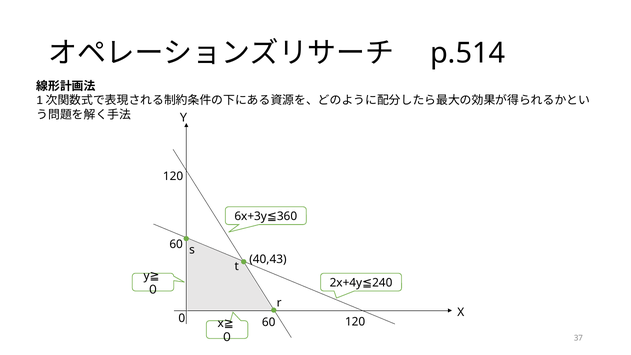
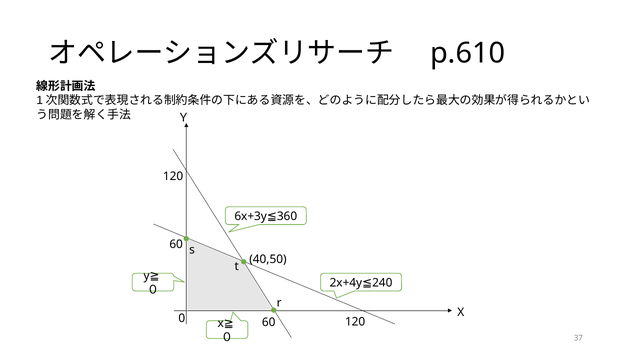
p.514: p.514 -> p.610
40,43: 40,43 -> 40,50
